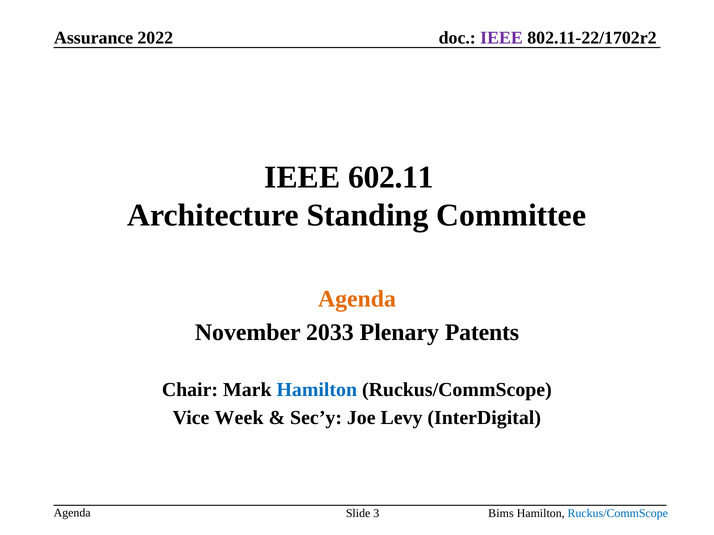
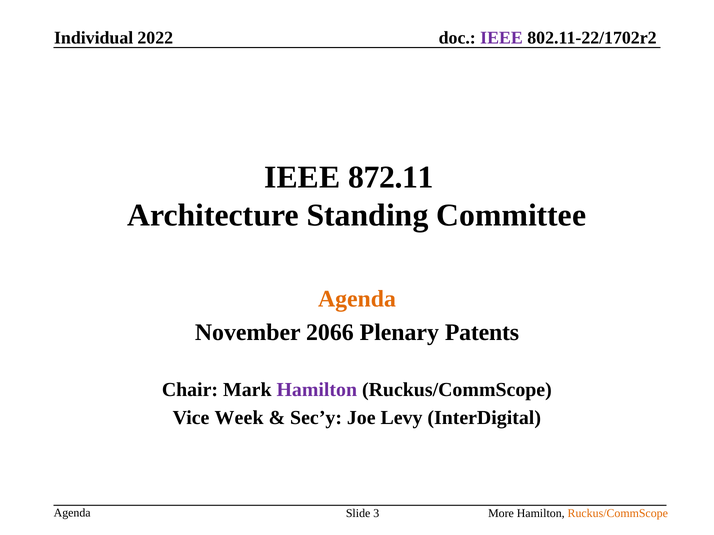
Assurance: Assurance -> Individual
602.11: 602.11 -> 872.11
2033: 2033 -> 2066
Hamilton at (317, 390) colour: blue -> purple
Bims: Bims -> More
Ruckus/CommScope at (618, 514) colour: blue -> orange
